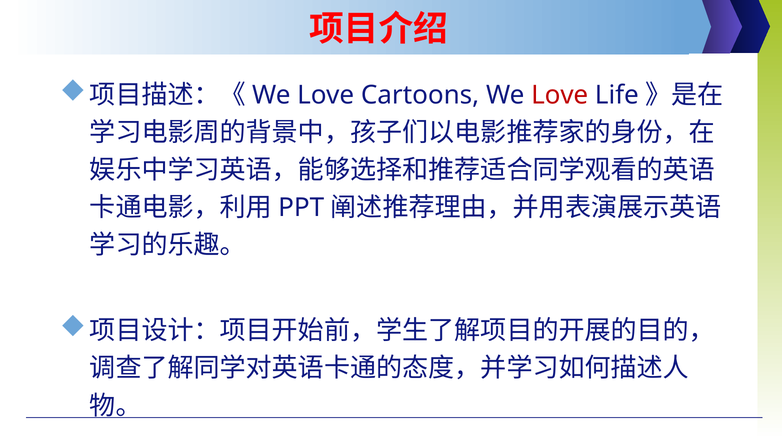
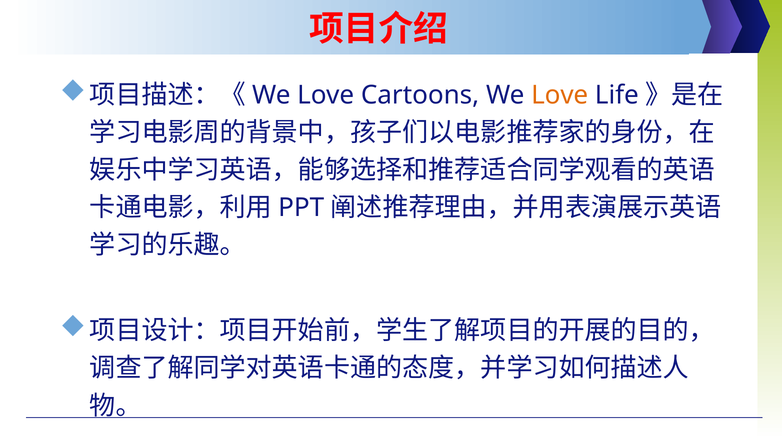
Love at (560, 95) colour: red -> orange
